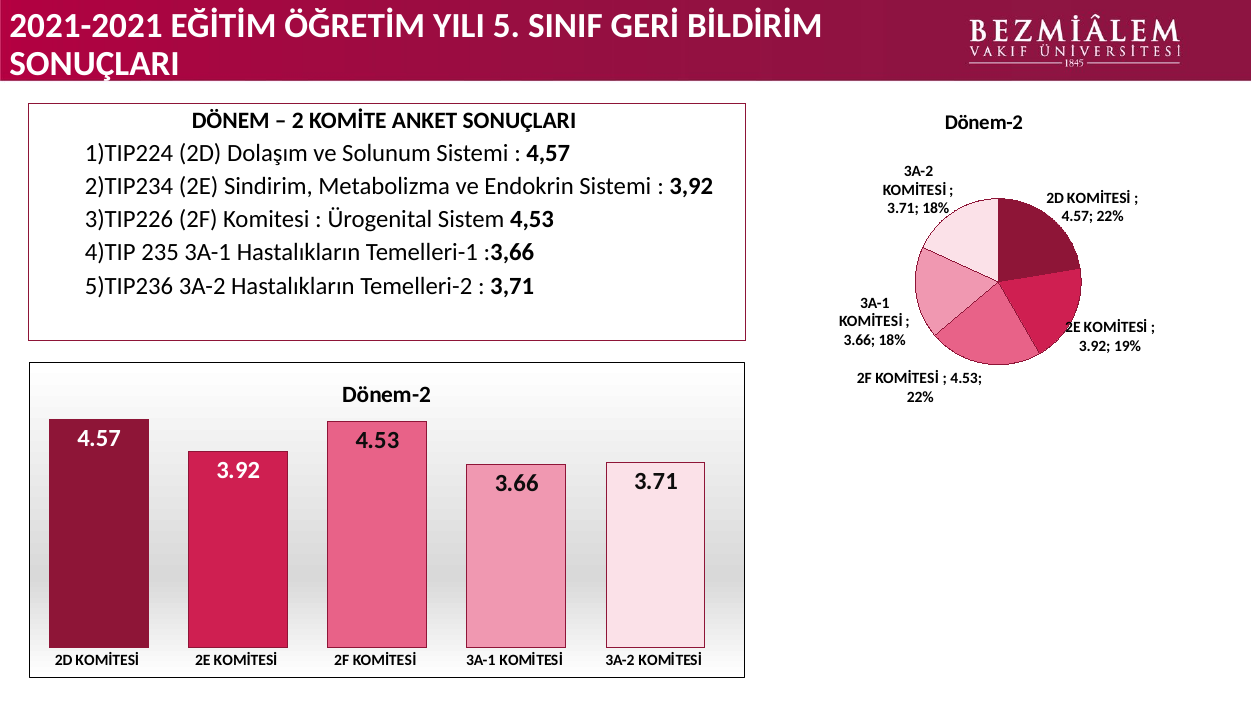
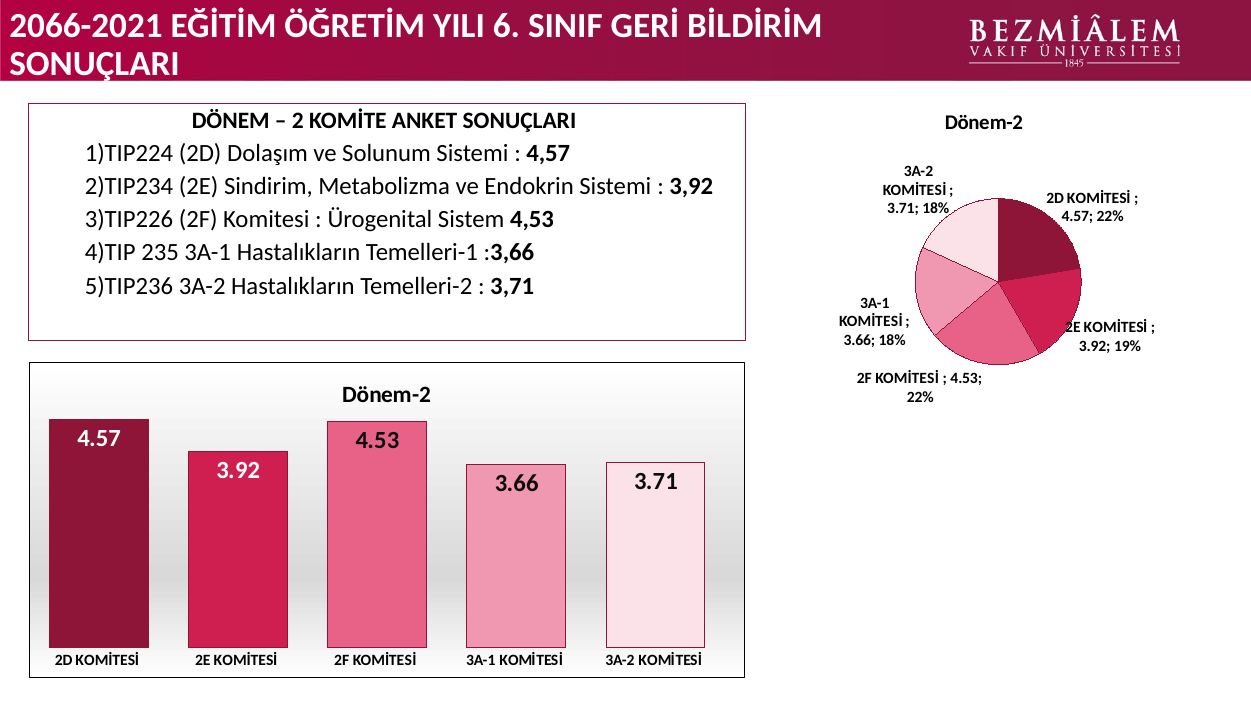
2021-2021: 2021-2021 -> 2066-2021
5: 5 -> 6
